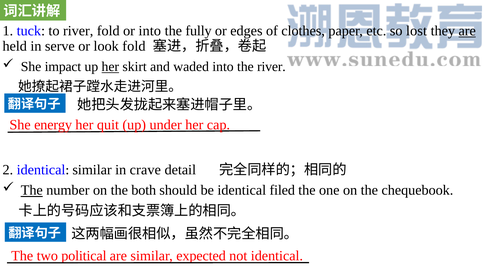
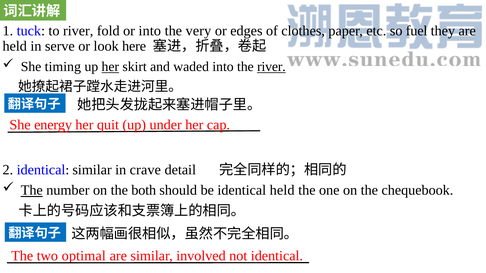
fully: fully -> very
lost: lost -> fuel
are at (467, 31) underline: present -> none
look fold: fold -> here
impact: impact -> timing
river at (271, 67) underline: none -> present
identical filed: filed -> held
political: political -> optimal
expected: expected -> involved
